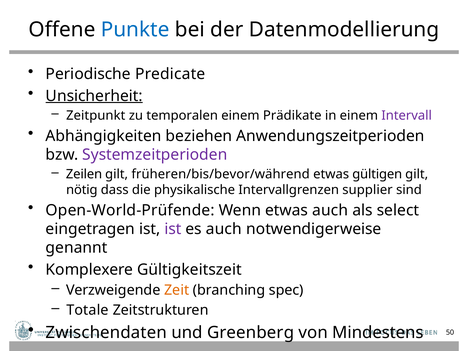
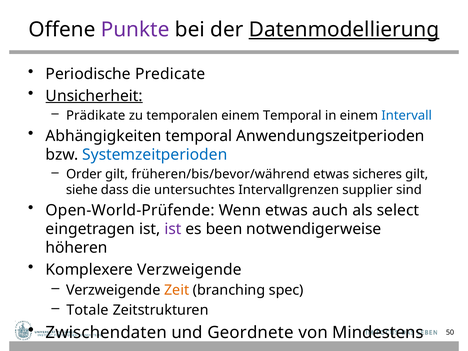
Punkte colour: blue -> purple
Datenmodellierung underline: none -> present
Zeitpunkt: Zeitpunkt -> Prädikate
einem Prädikate: Prädikate -> Temporal
Intervall colour: purple -> blue
Abhängigkeiten beziehen: beziehen -> temporal
Systemzeitperioden colour: purple -> blue
Zeilen: Zeilen -> Order
gültigen: gültigen -> sicheres
nötig: nötig -> siehe
physikalische: physikalische -> untersuchtes
es auch: auch -> been
genannt: genannt -> höheren
Komplexere Gültigkeitszeit: Gültigkeitszeit -> Verzweigende
Greenberg: Greenberg -> Geordnete
